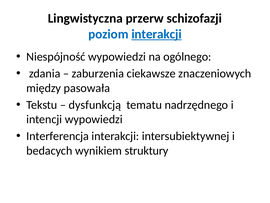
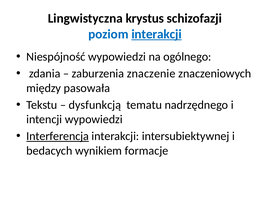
przerw: przerw -> krystus
ciekawsze: ciekawsze -> znaczenie
Interferencja underline: none -> present
struktury: struktury -> formacje
